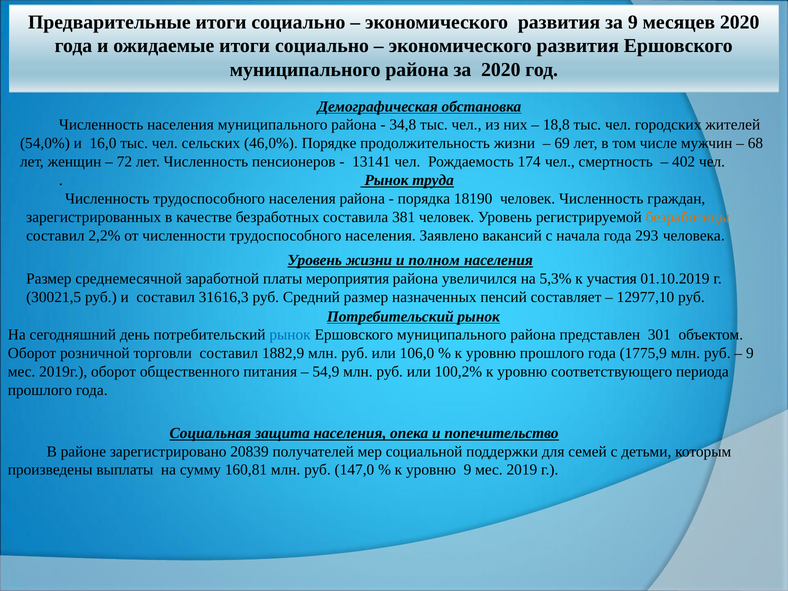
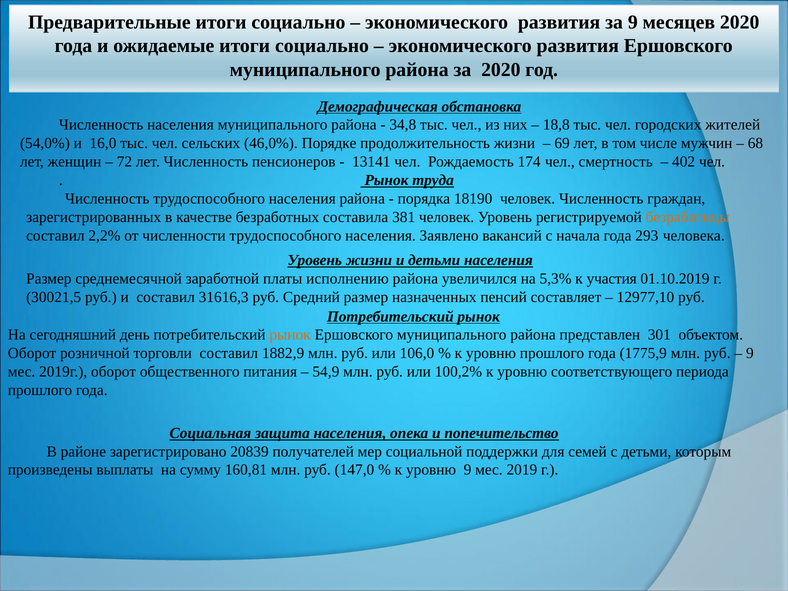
и полном: полном -> детьми
мероприятия: мероприятия -> исполнению
рынок at (290, 335) colour: blue -> orange
